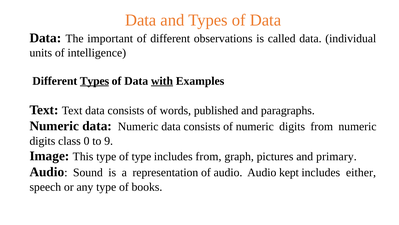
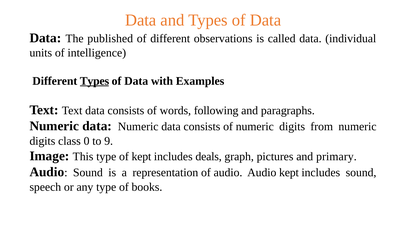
important: important -> published
with underline: present -> none
published: published -> following
of type: type -> kept
includes from: from -> deals
includes either: either -> sound
